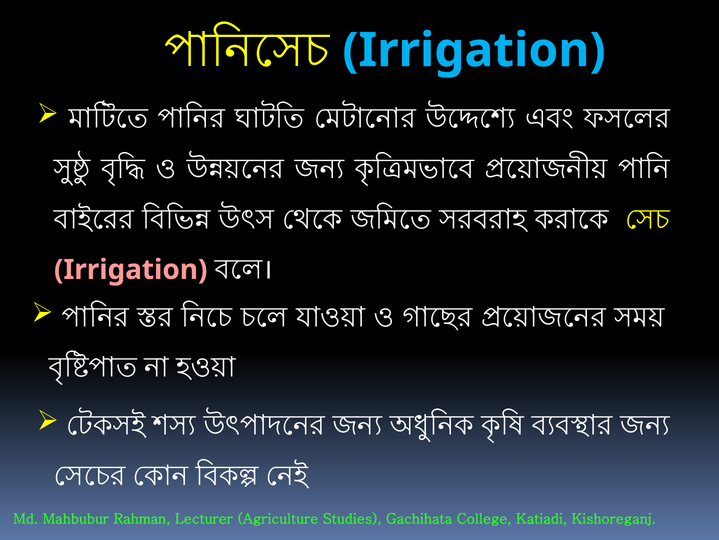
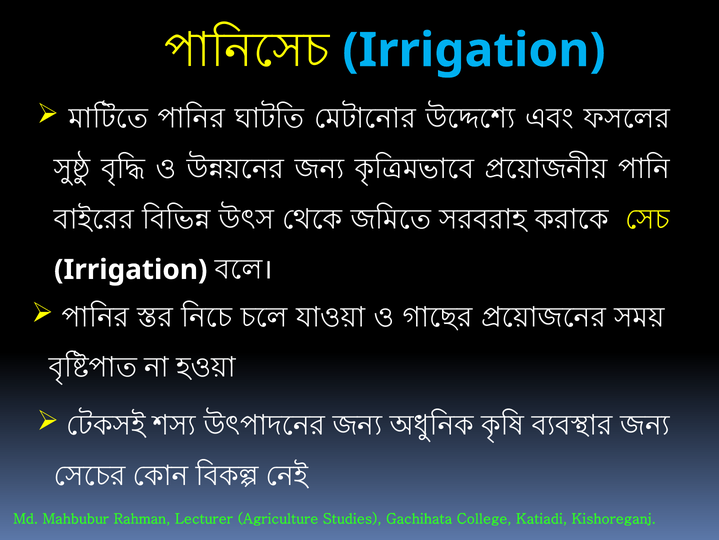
Irrigation at (131, 269) colour: pink -> white
